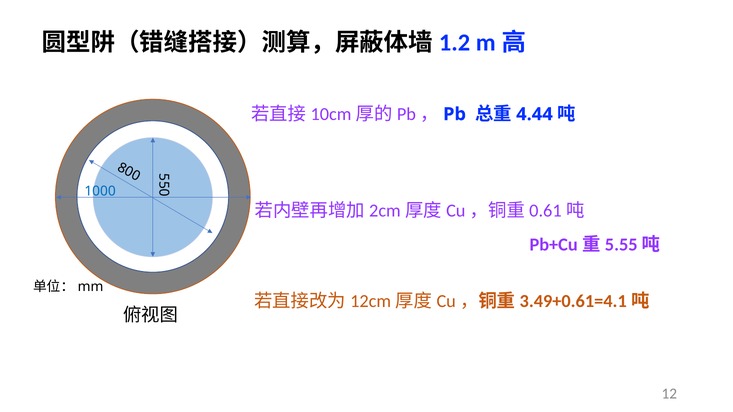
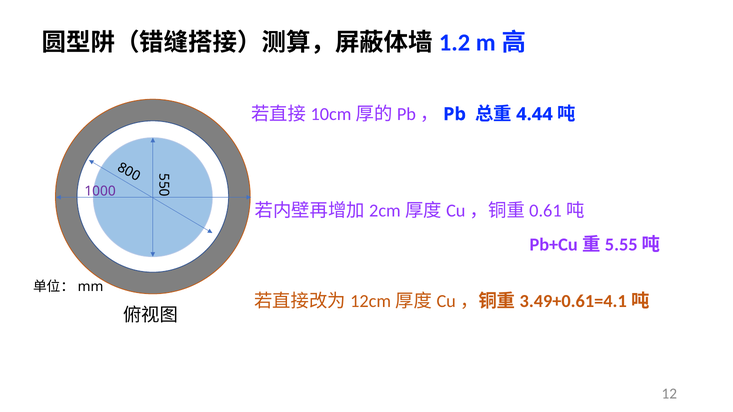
1000 colour: blue -> purple
